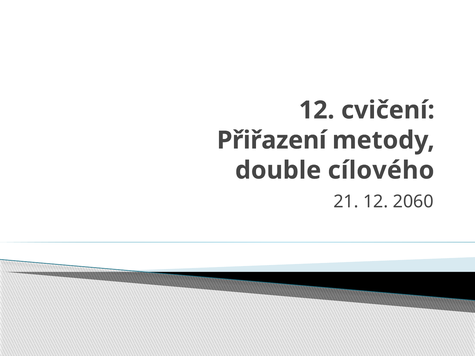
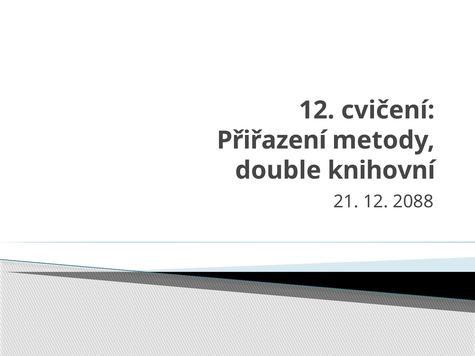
cílového: cílového -> knihovní
2060: 2060 -> 2088
